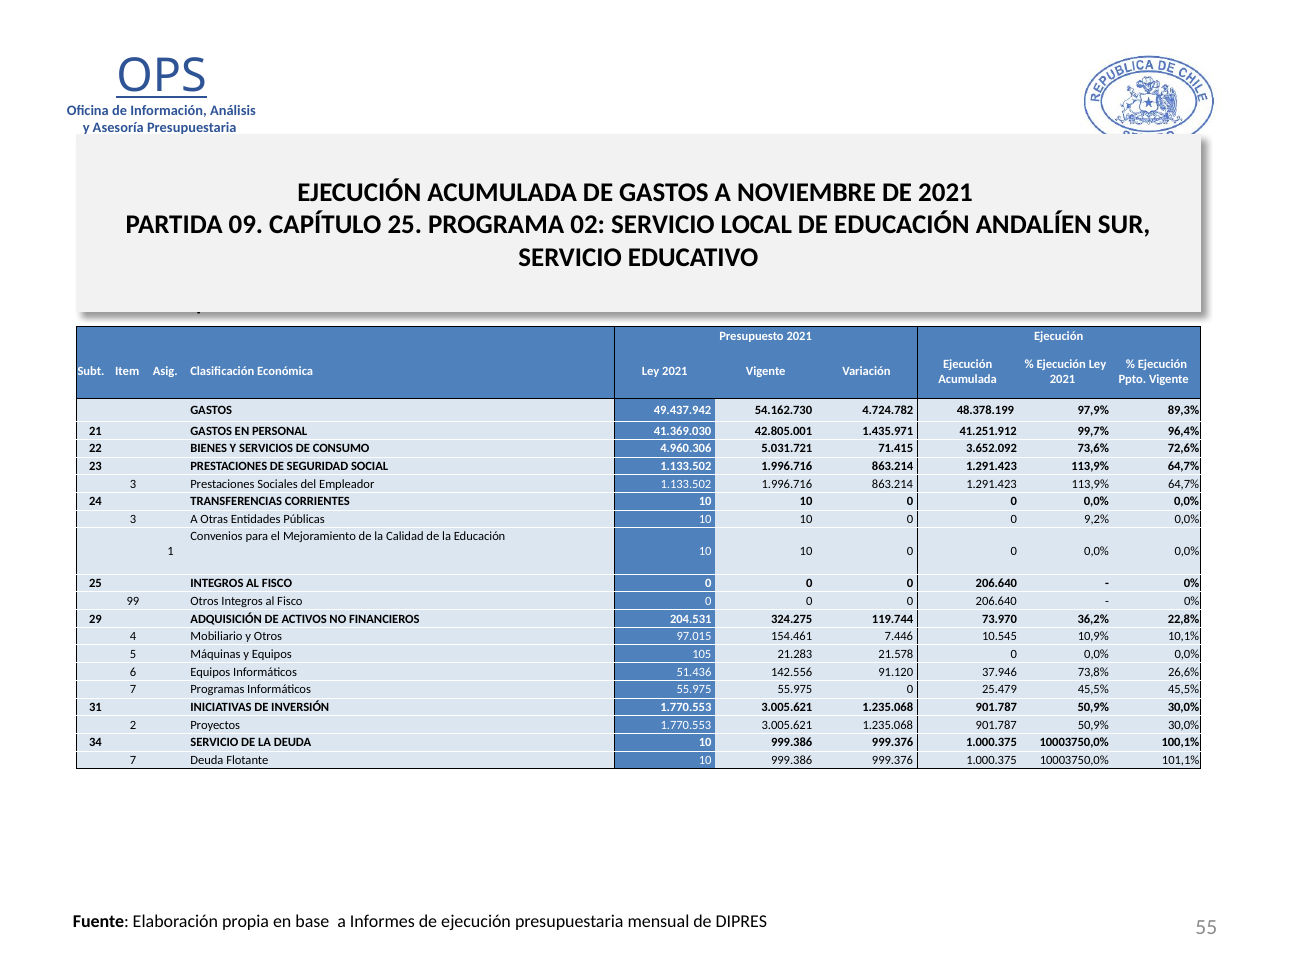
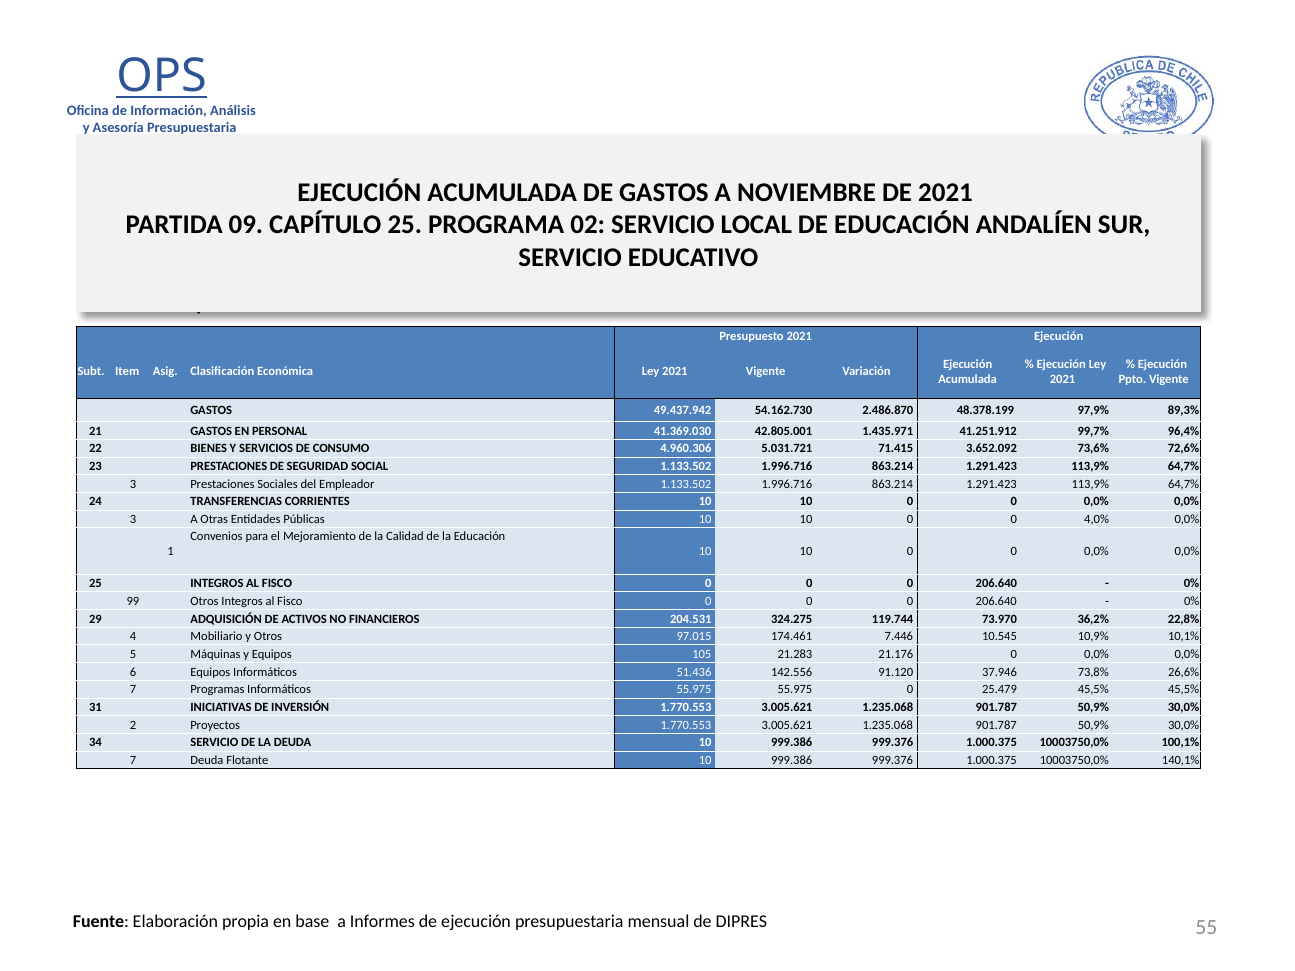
4.724.782: 4.724.782 -> 2.486.870
9,2%: 9,2% -> 4,0%
154.461: 154.461 -> 174.461
21.578: 21.578 -> 21.176
101,1%: 101,1% -> 140,1%
